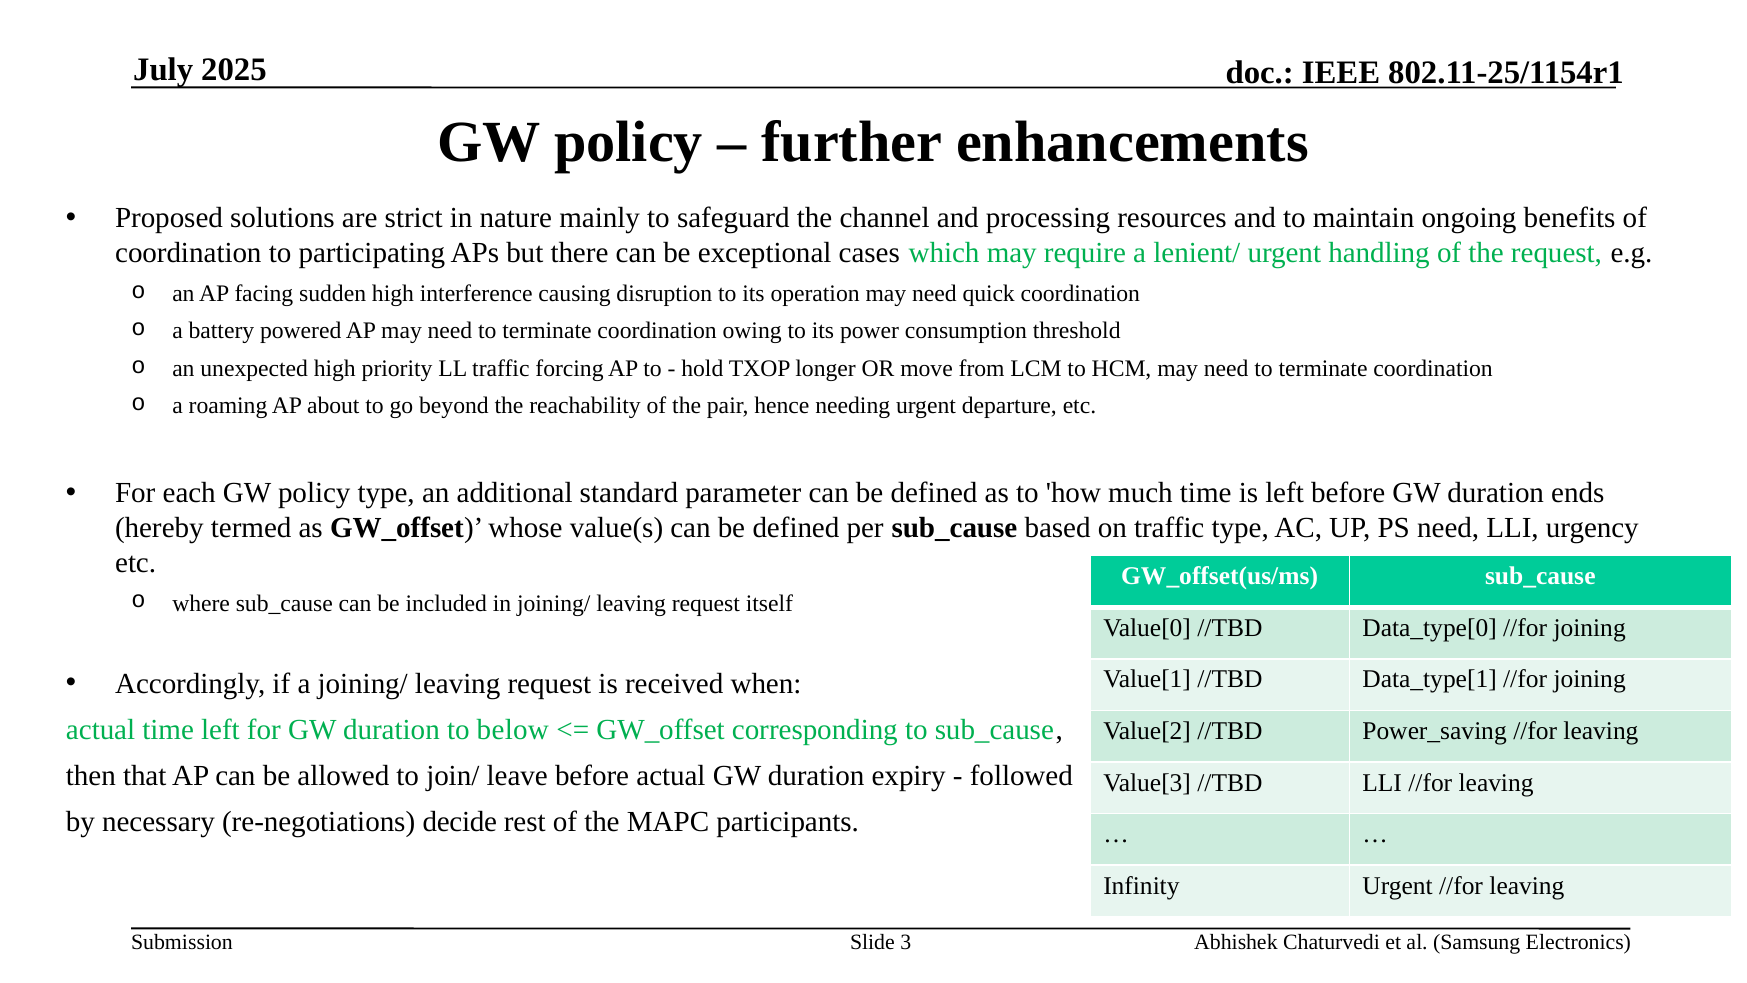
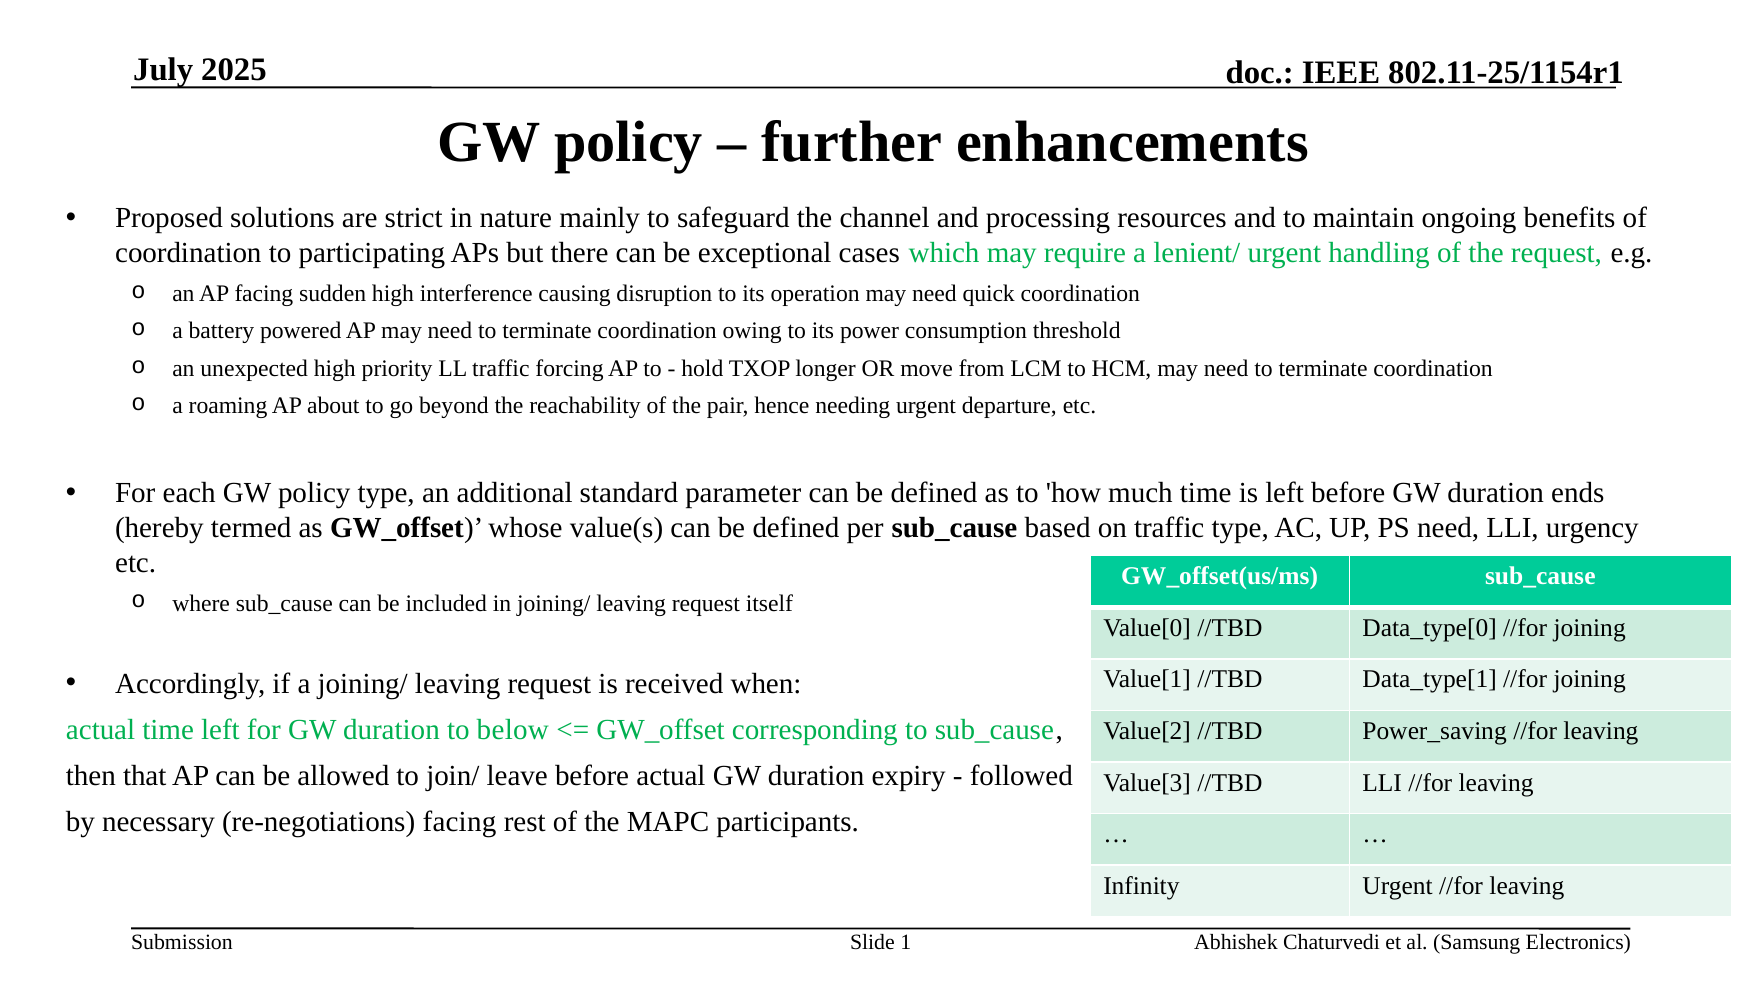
re-negotiations decide: decide -> facing
3: 3 -> 1
